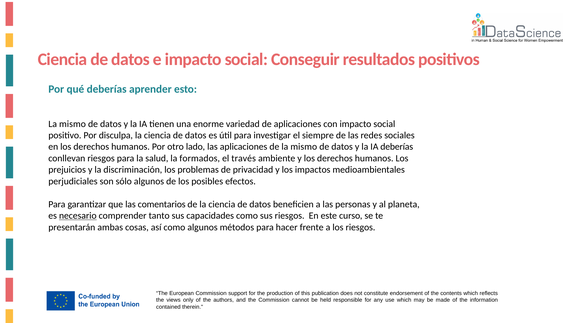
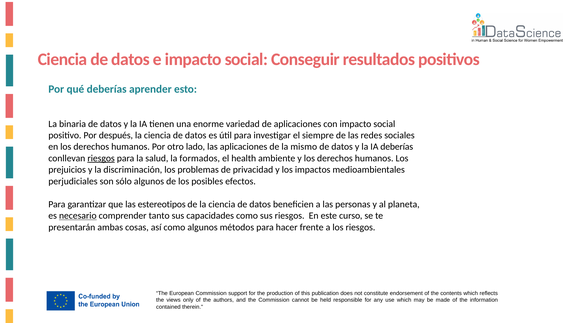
mismo at (72, 124): mismo -> binaria
disculpa: disculpa -> después
riesgos at (101, 159) underline: none -> present
través: través -> health
comentarios: comentarios -> estereotipos
